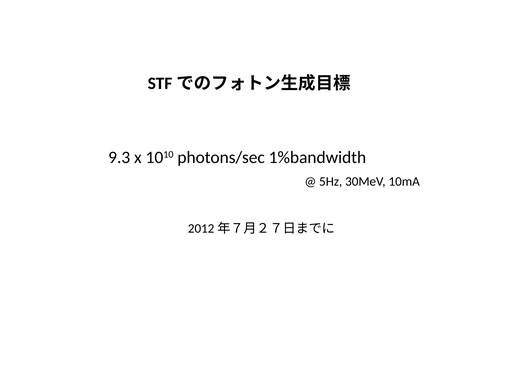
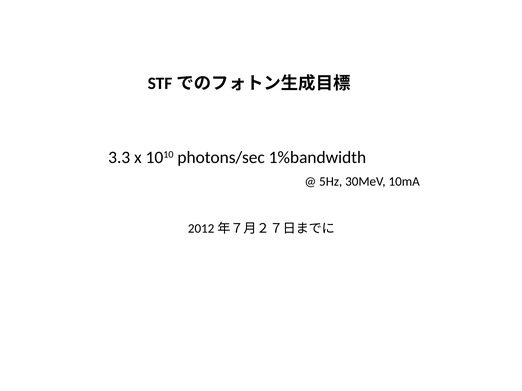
9.3: 9.3 -> 3.3
